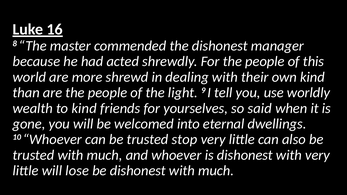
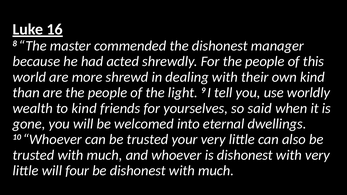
stop: stop -> your
lose: lose -> four
